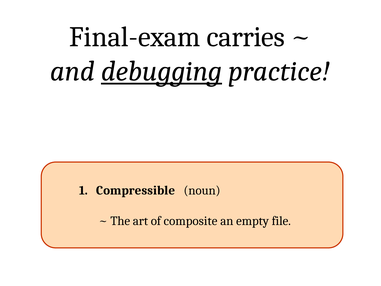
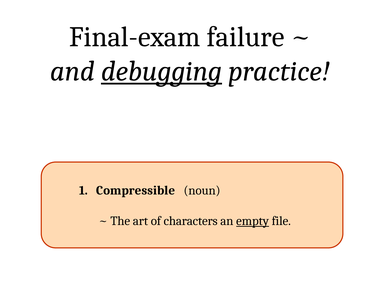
carries: carries -> failure
composite: composite -> characters
empty underline: none -> present
